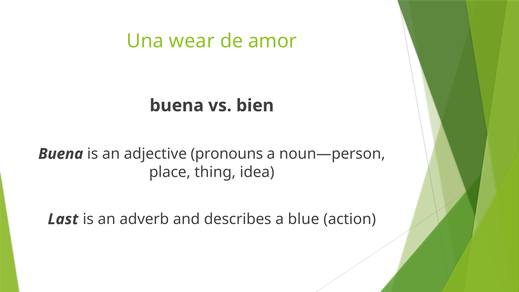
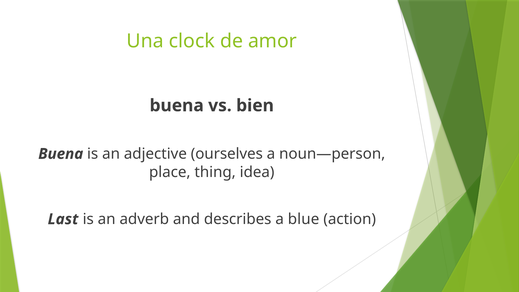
wear: wear -> clock
pronouns: pronouns -> ourselves
